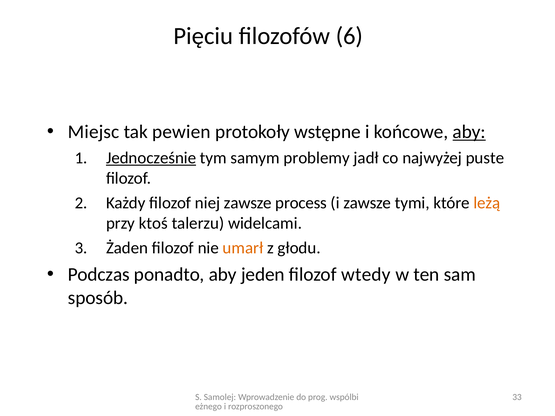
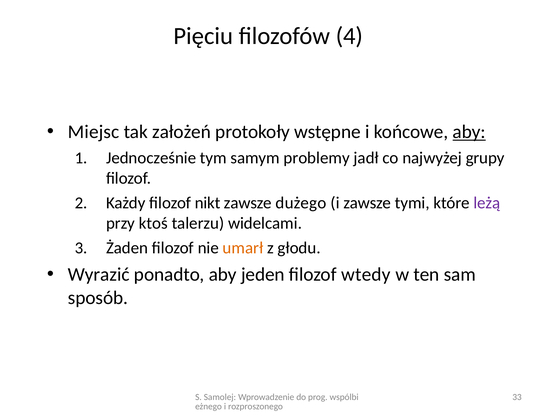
6: 6 -> 4
pewien: pewien -> założeń
Jednocześnie underline: present -> none
puste: puste -> grupy
niej: niej -> nikt
process: process -> dużego
leżą colour: orange -> purple
Podczas: Podczas -> Wyrazić
